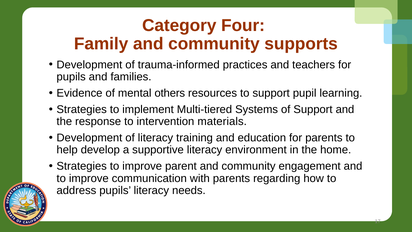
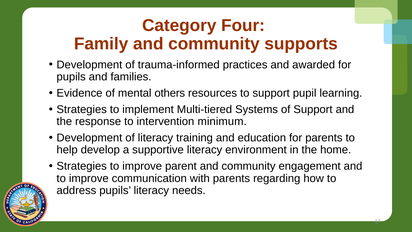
teachers: teachers -> awarded
materials: materials -> minimum
